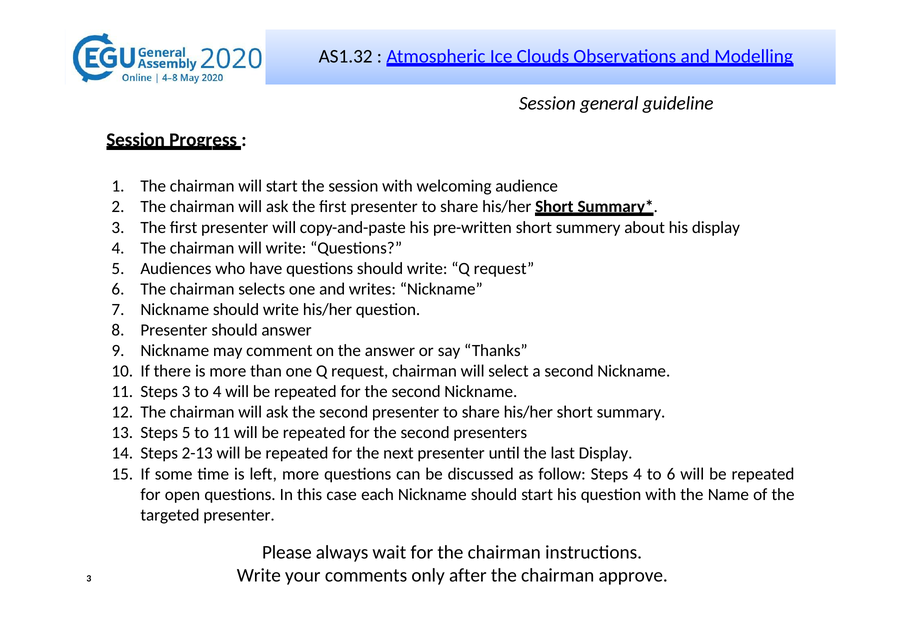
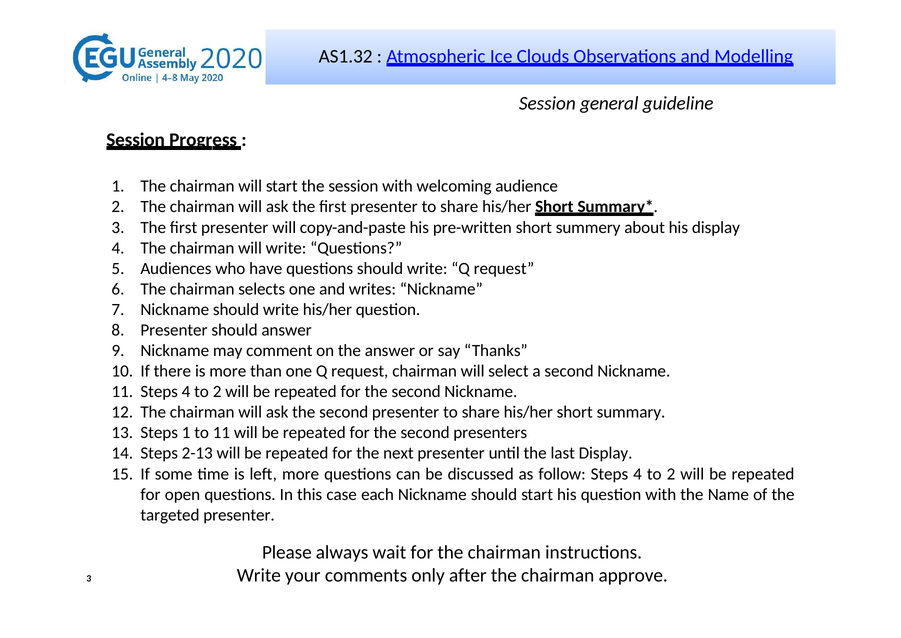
11 Steps 3: 3 -> 4
4 at (217, 392): 4 -> 2
Steps 5: 5 -> 1
6 at (671, 474): 6 -> 2
